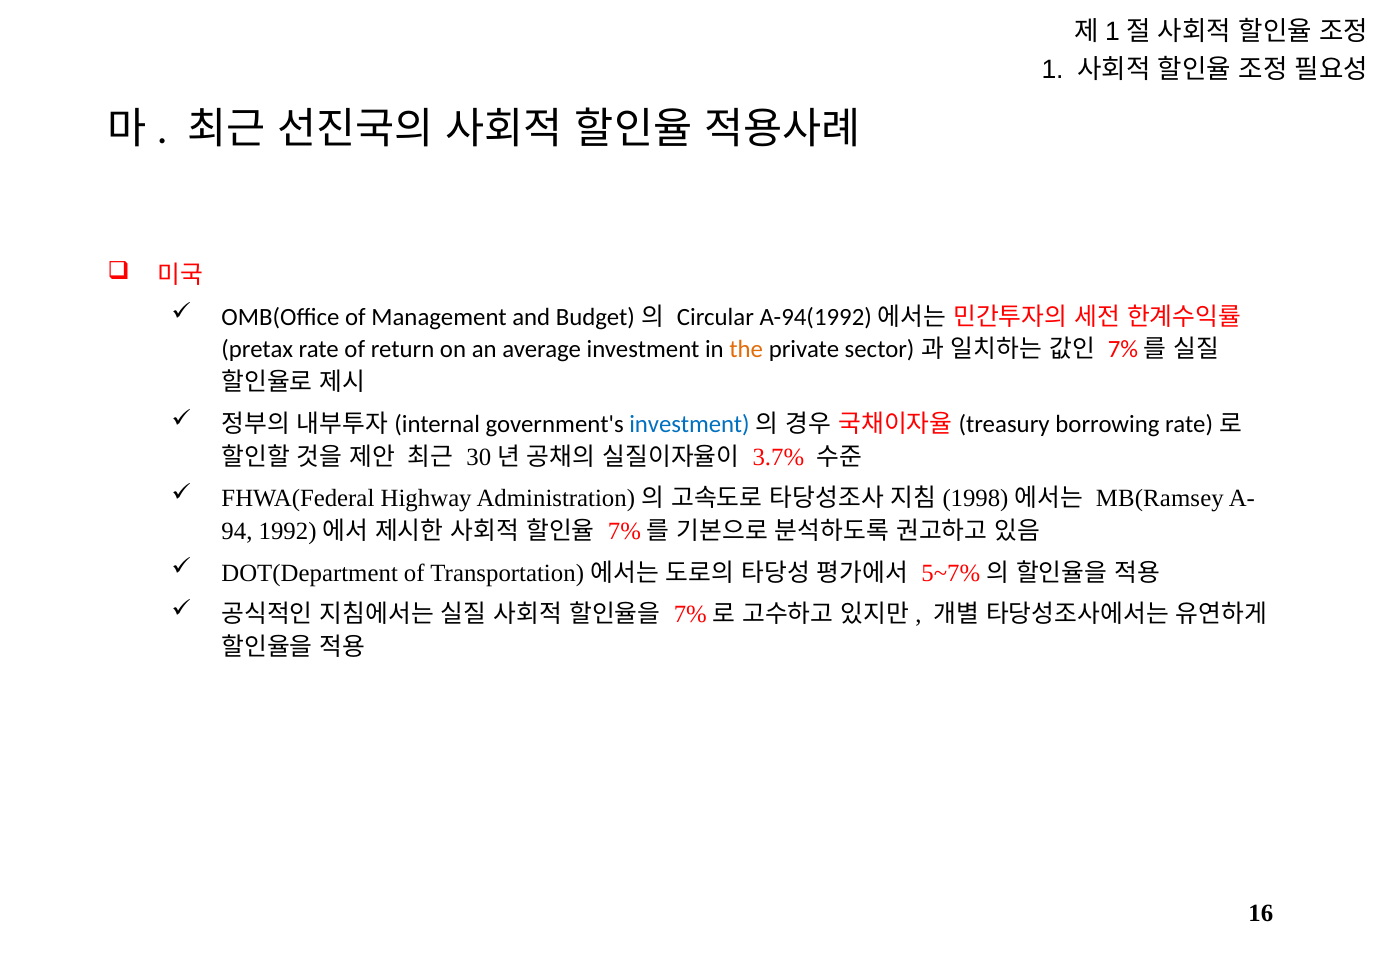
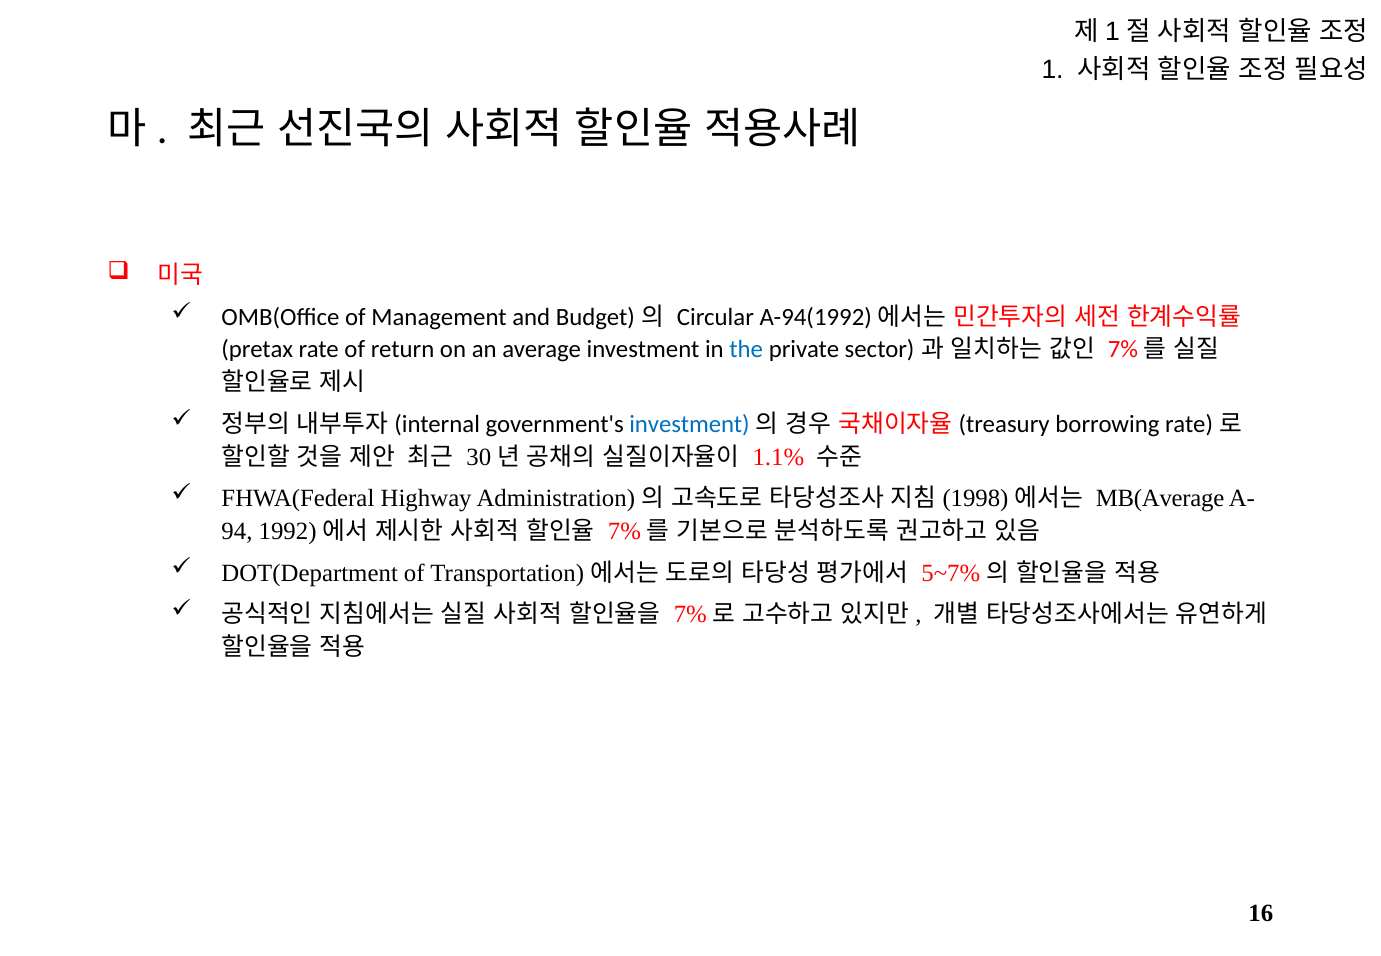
the colour: orange -> blue
3.7%: 3.7% -> 1.1%
MB(Ramsey: MB(Ramsey -> MB(Average
